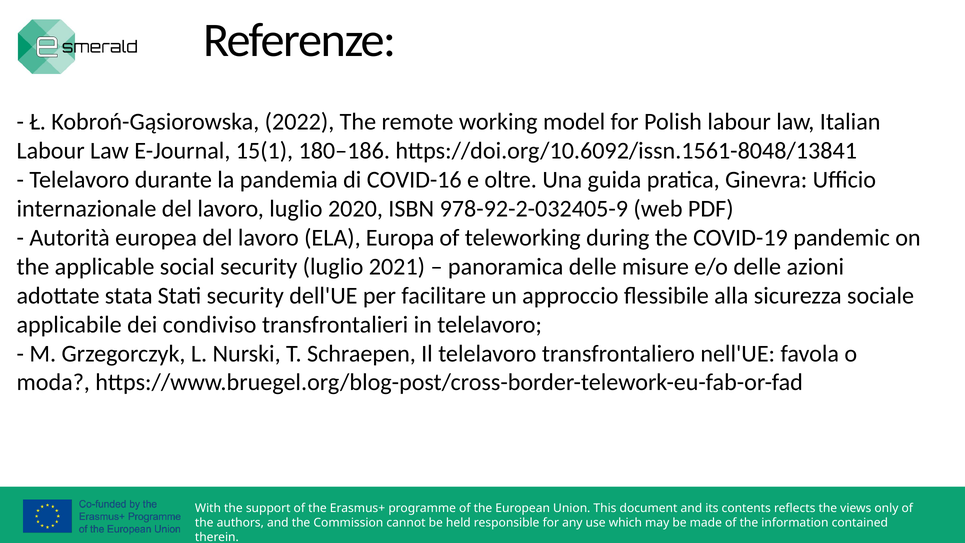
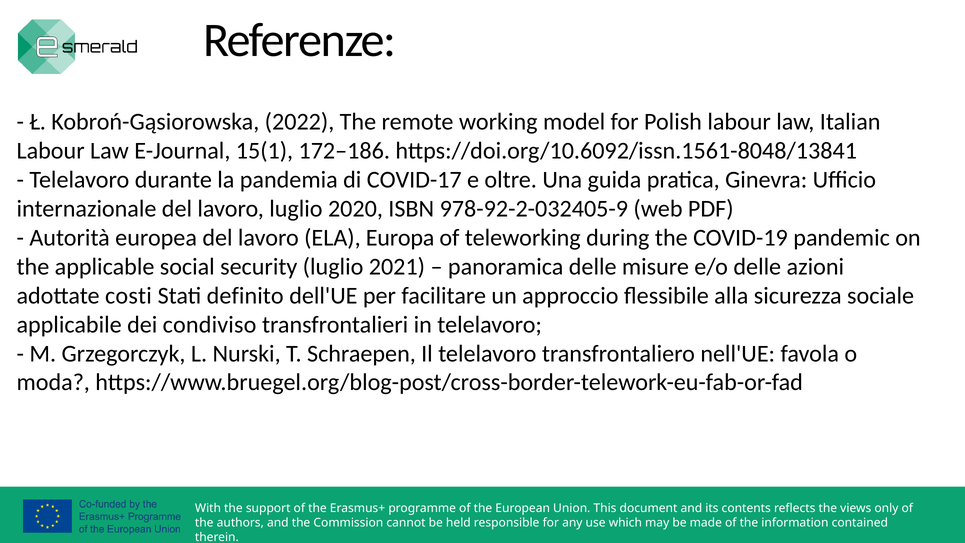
180–186: 180–186 -> 172–186
COVID-16: COVID-16 -> COVID-17
stata: stata -> costi
Stati security: security -> definito
